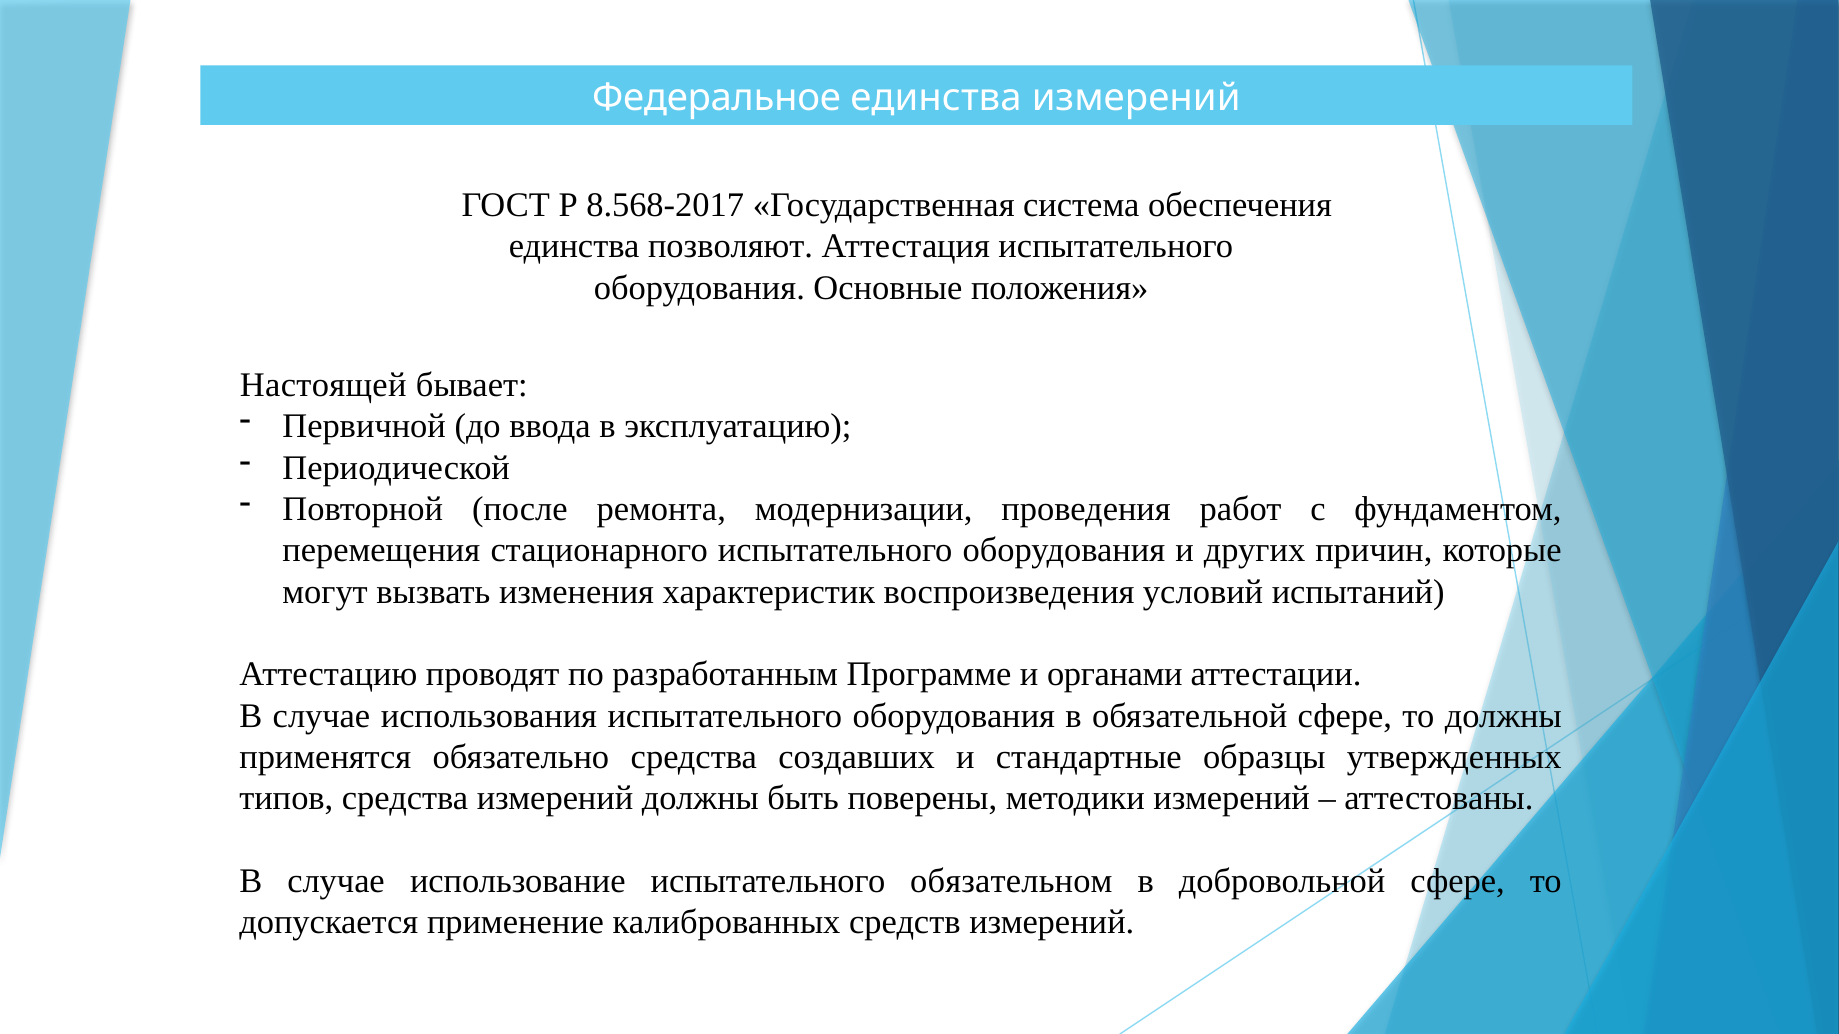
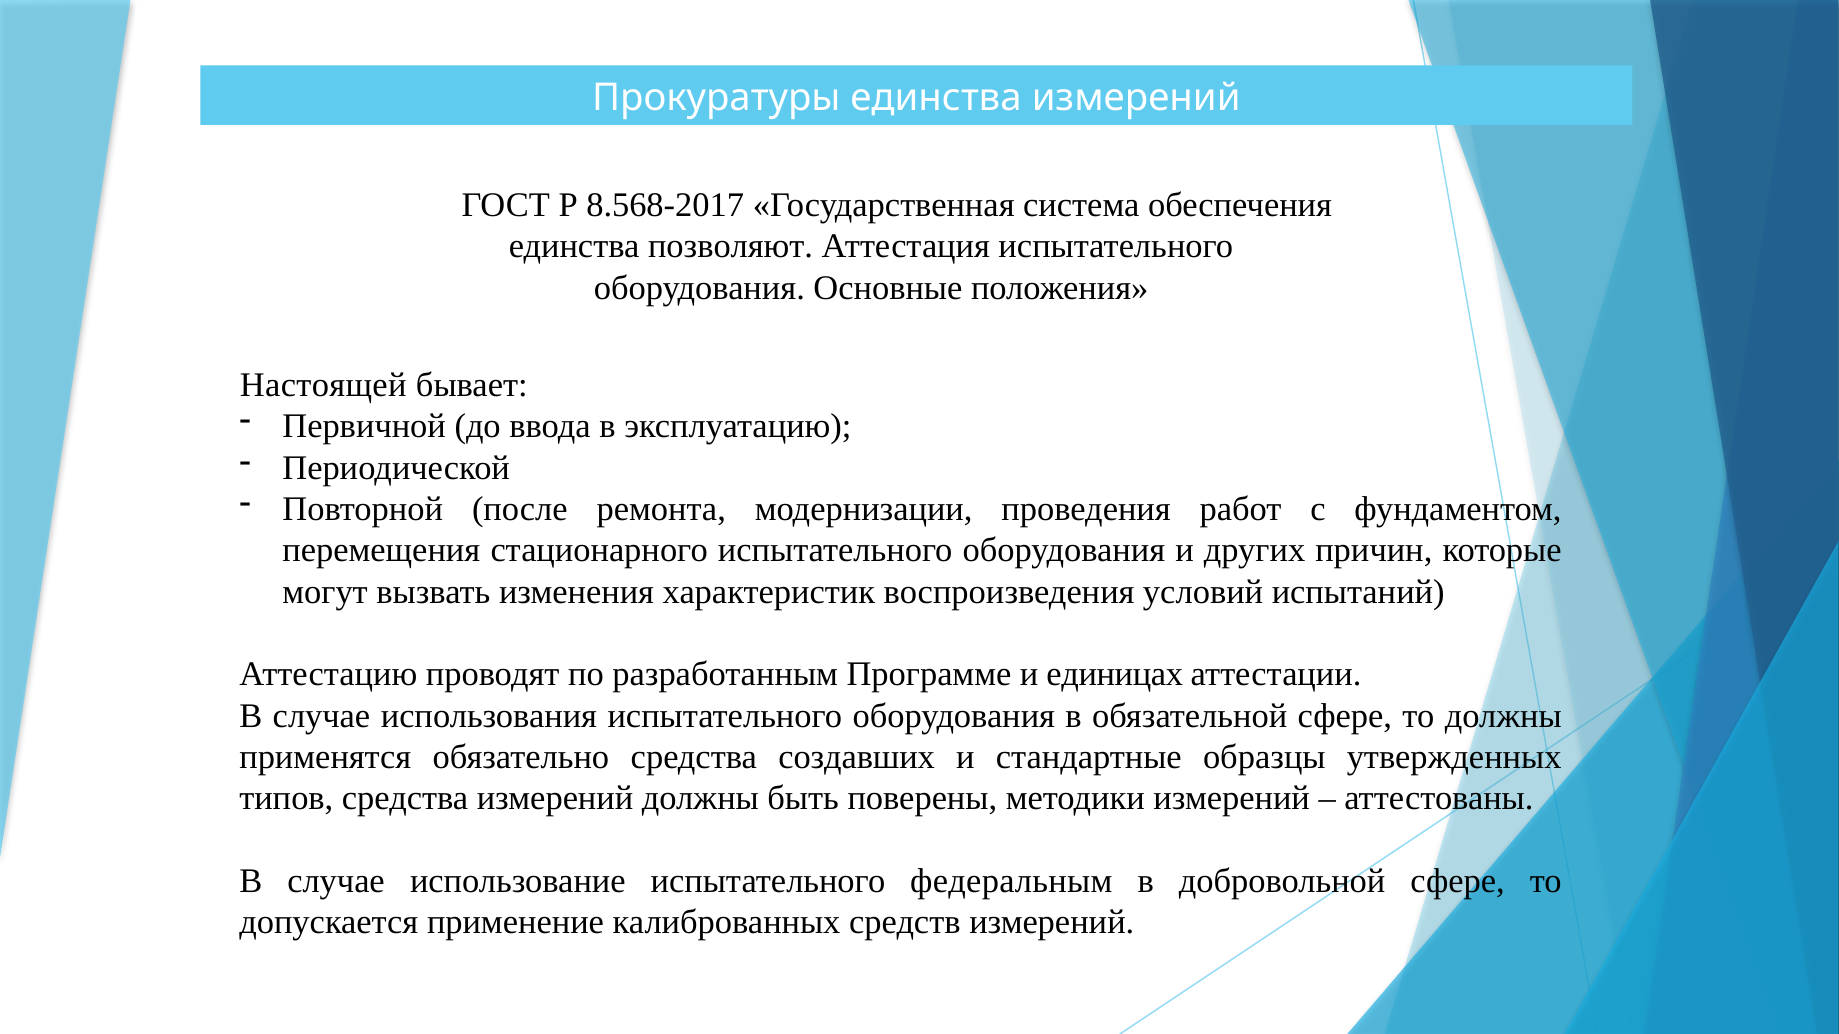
Федеральное: Федеральное -> Прокуратуры
органами: органами -> единицах
обязательном: обязательном -> федеральным
